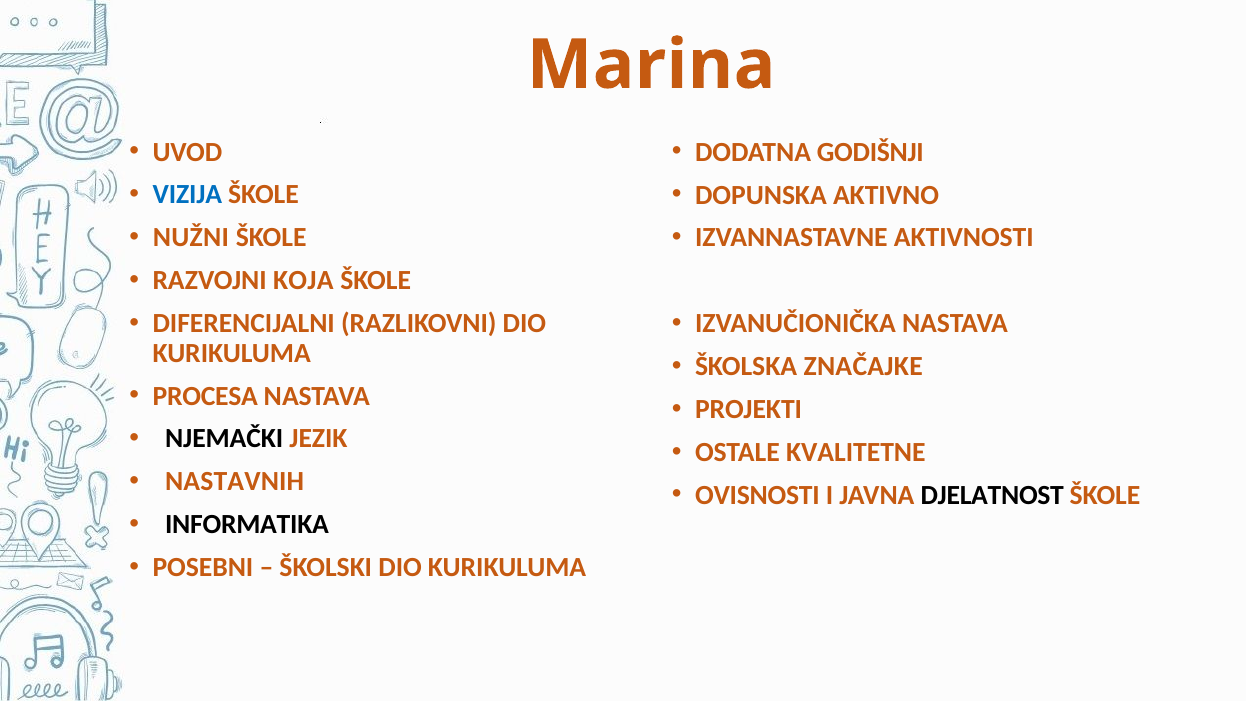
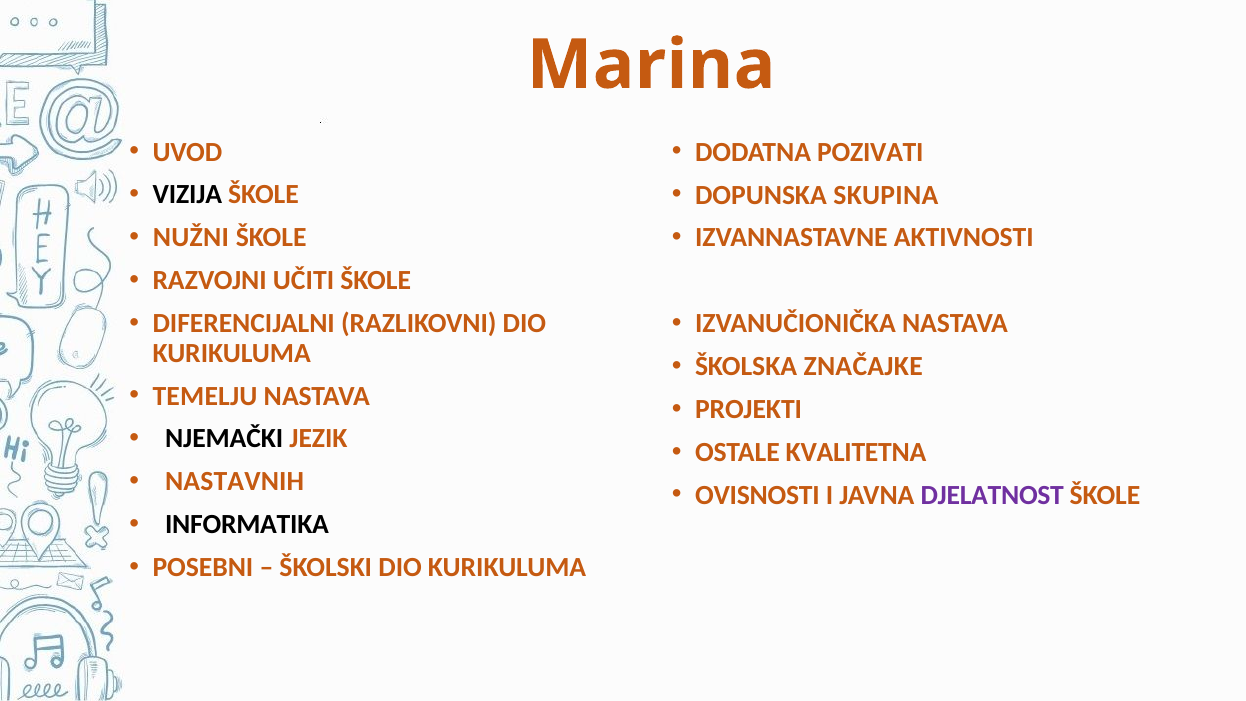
GODIŠNJI: GODIŠNJI -> POZIVATI
VIZIJA colour: blue -> black
AKTIVNO: AKTIVNO -> SKUPINA
KOJA: KOJA -> UČITI
PROCESA: PROCESA -> TEMELJU
KVALITETNE: KVALITETNE -> KVALITETNA
DJELATNOST colour: black -> purple
